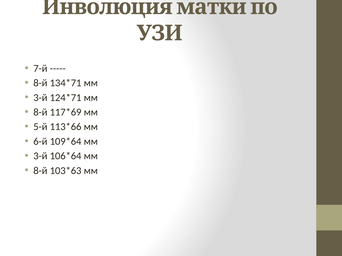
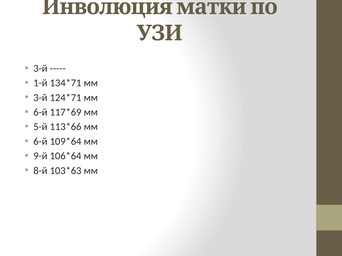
7-й at (40, 69): 7-й -> 3-й
8-й at (40, 83): 8-й -> 1-й
8-й at (40, 112): 8-й -> 6-й
3-й at (40, 156): 3-й -> 9-й
